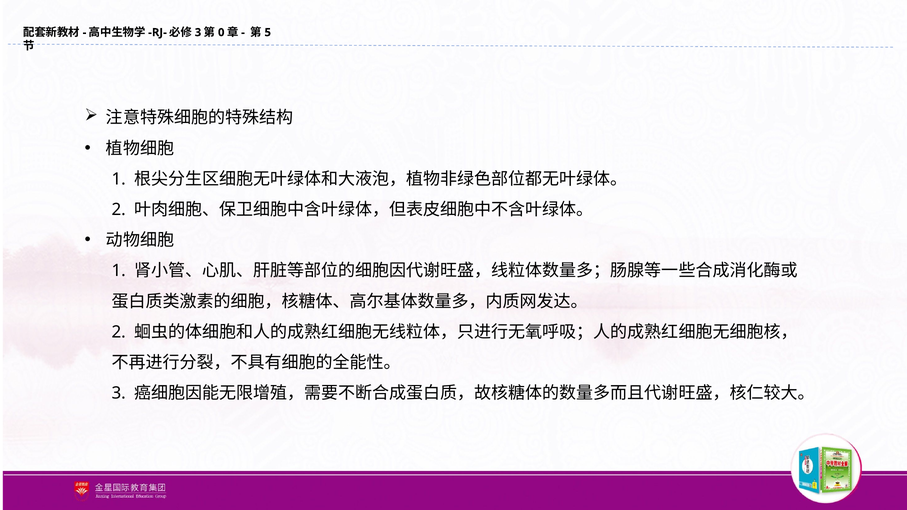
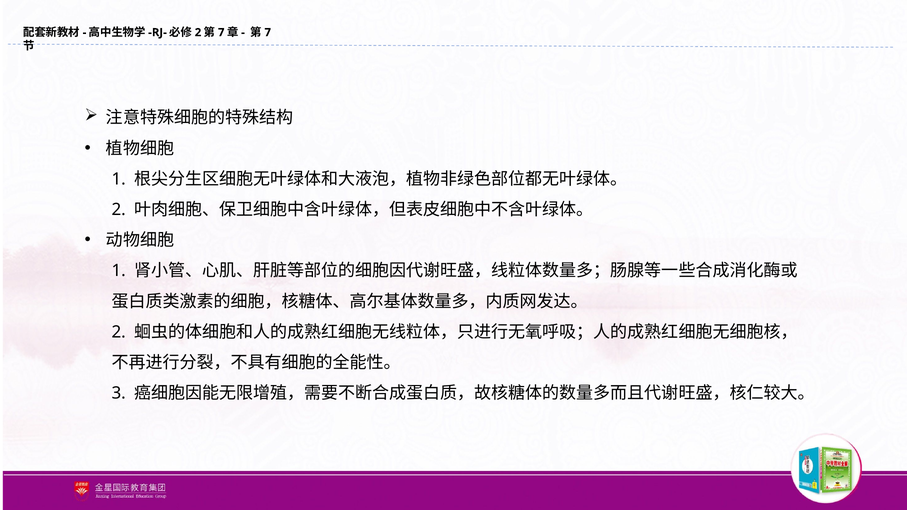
3 at (198, 32): 3 -> 2
0 at (221, 32): 0 -> 7
5 at (268, 32): 5 -> 7
